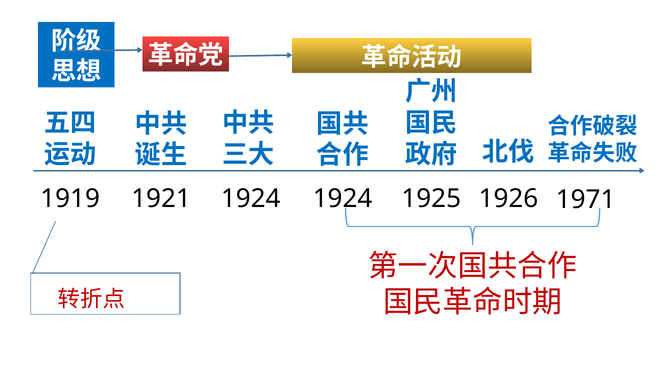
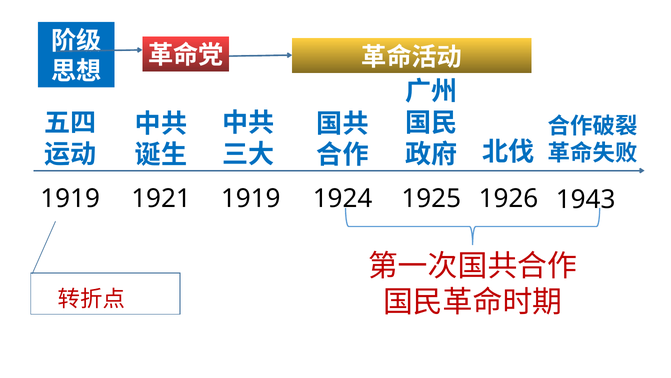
1921 1924: 1924 -> 1919
1971: 1971 -> 1943
